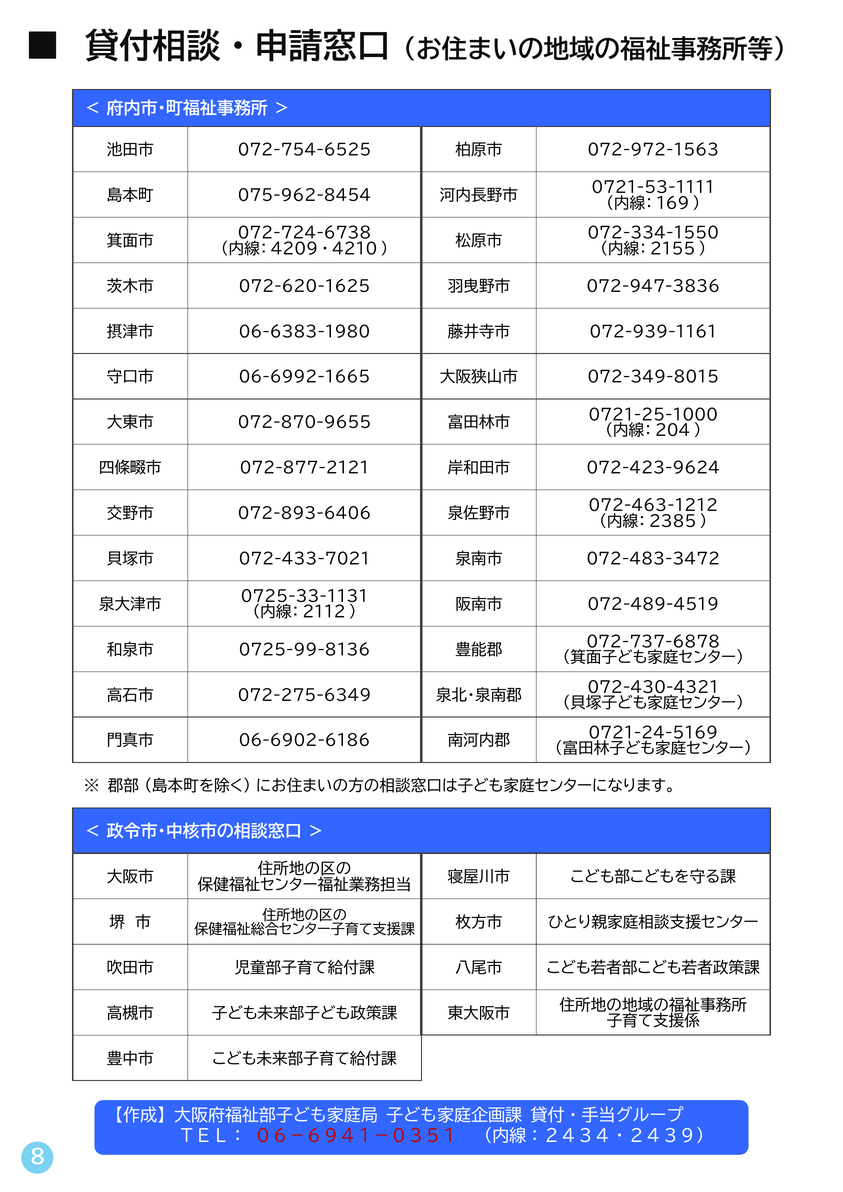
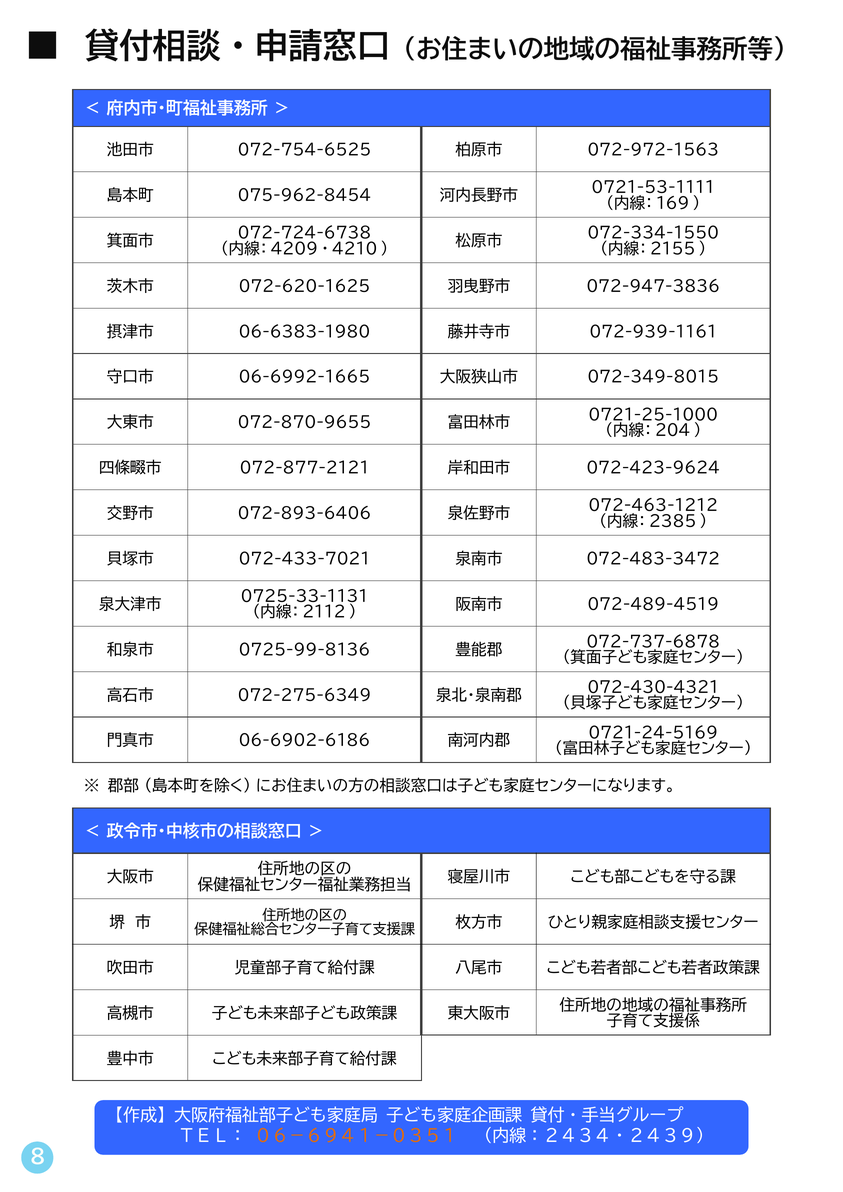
０６－６９４１－０３５１ colour: red -> orange
